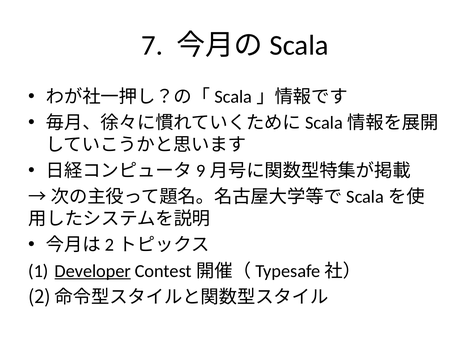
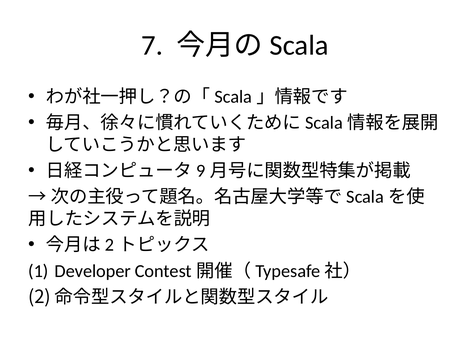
Developer underline: present -> none
